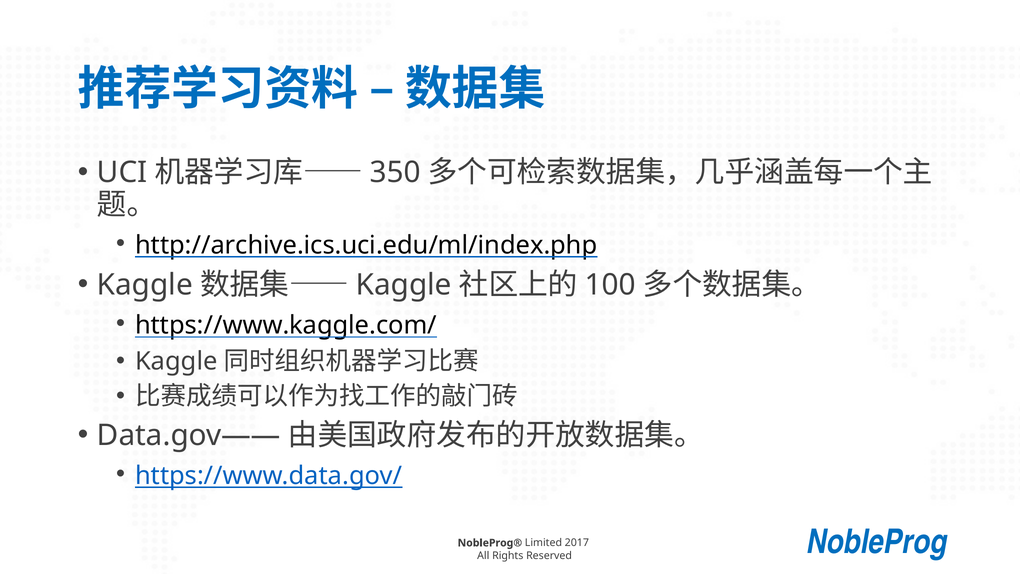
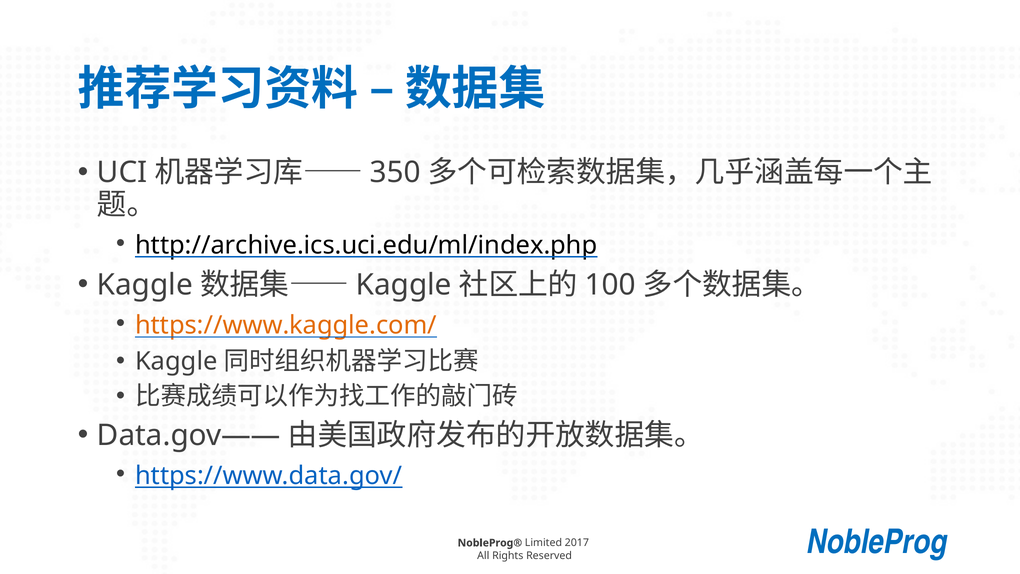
https://www.kaggle.com/ colour: black -> orange
